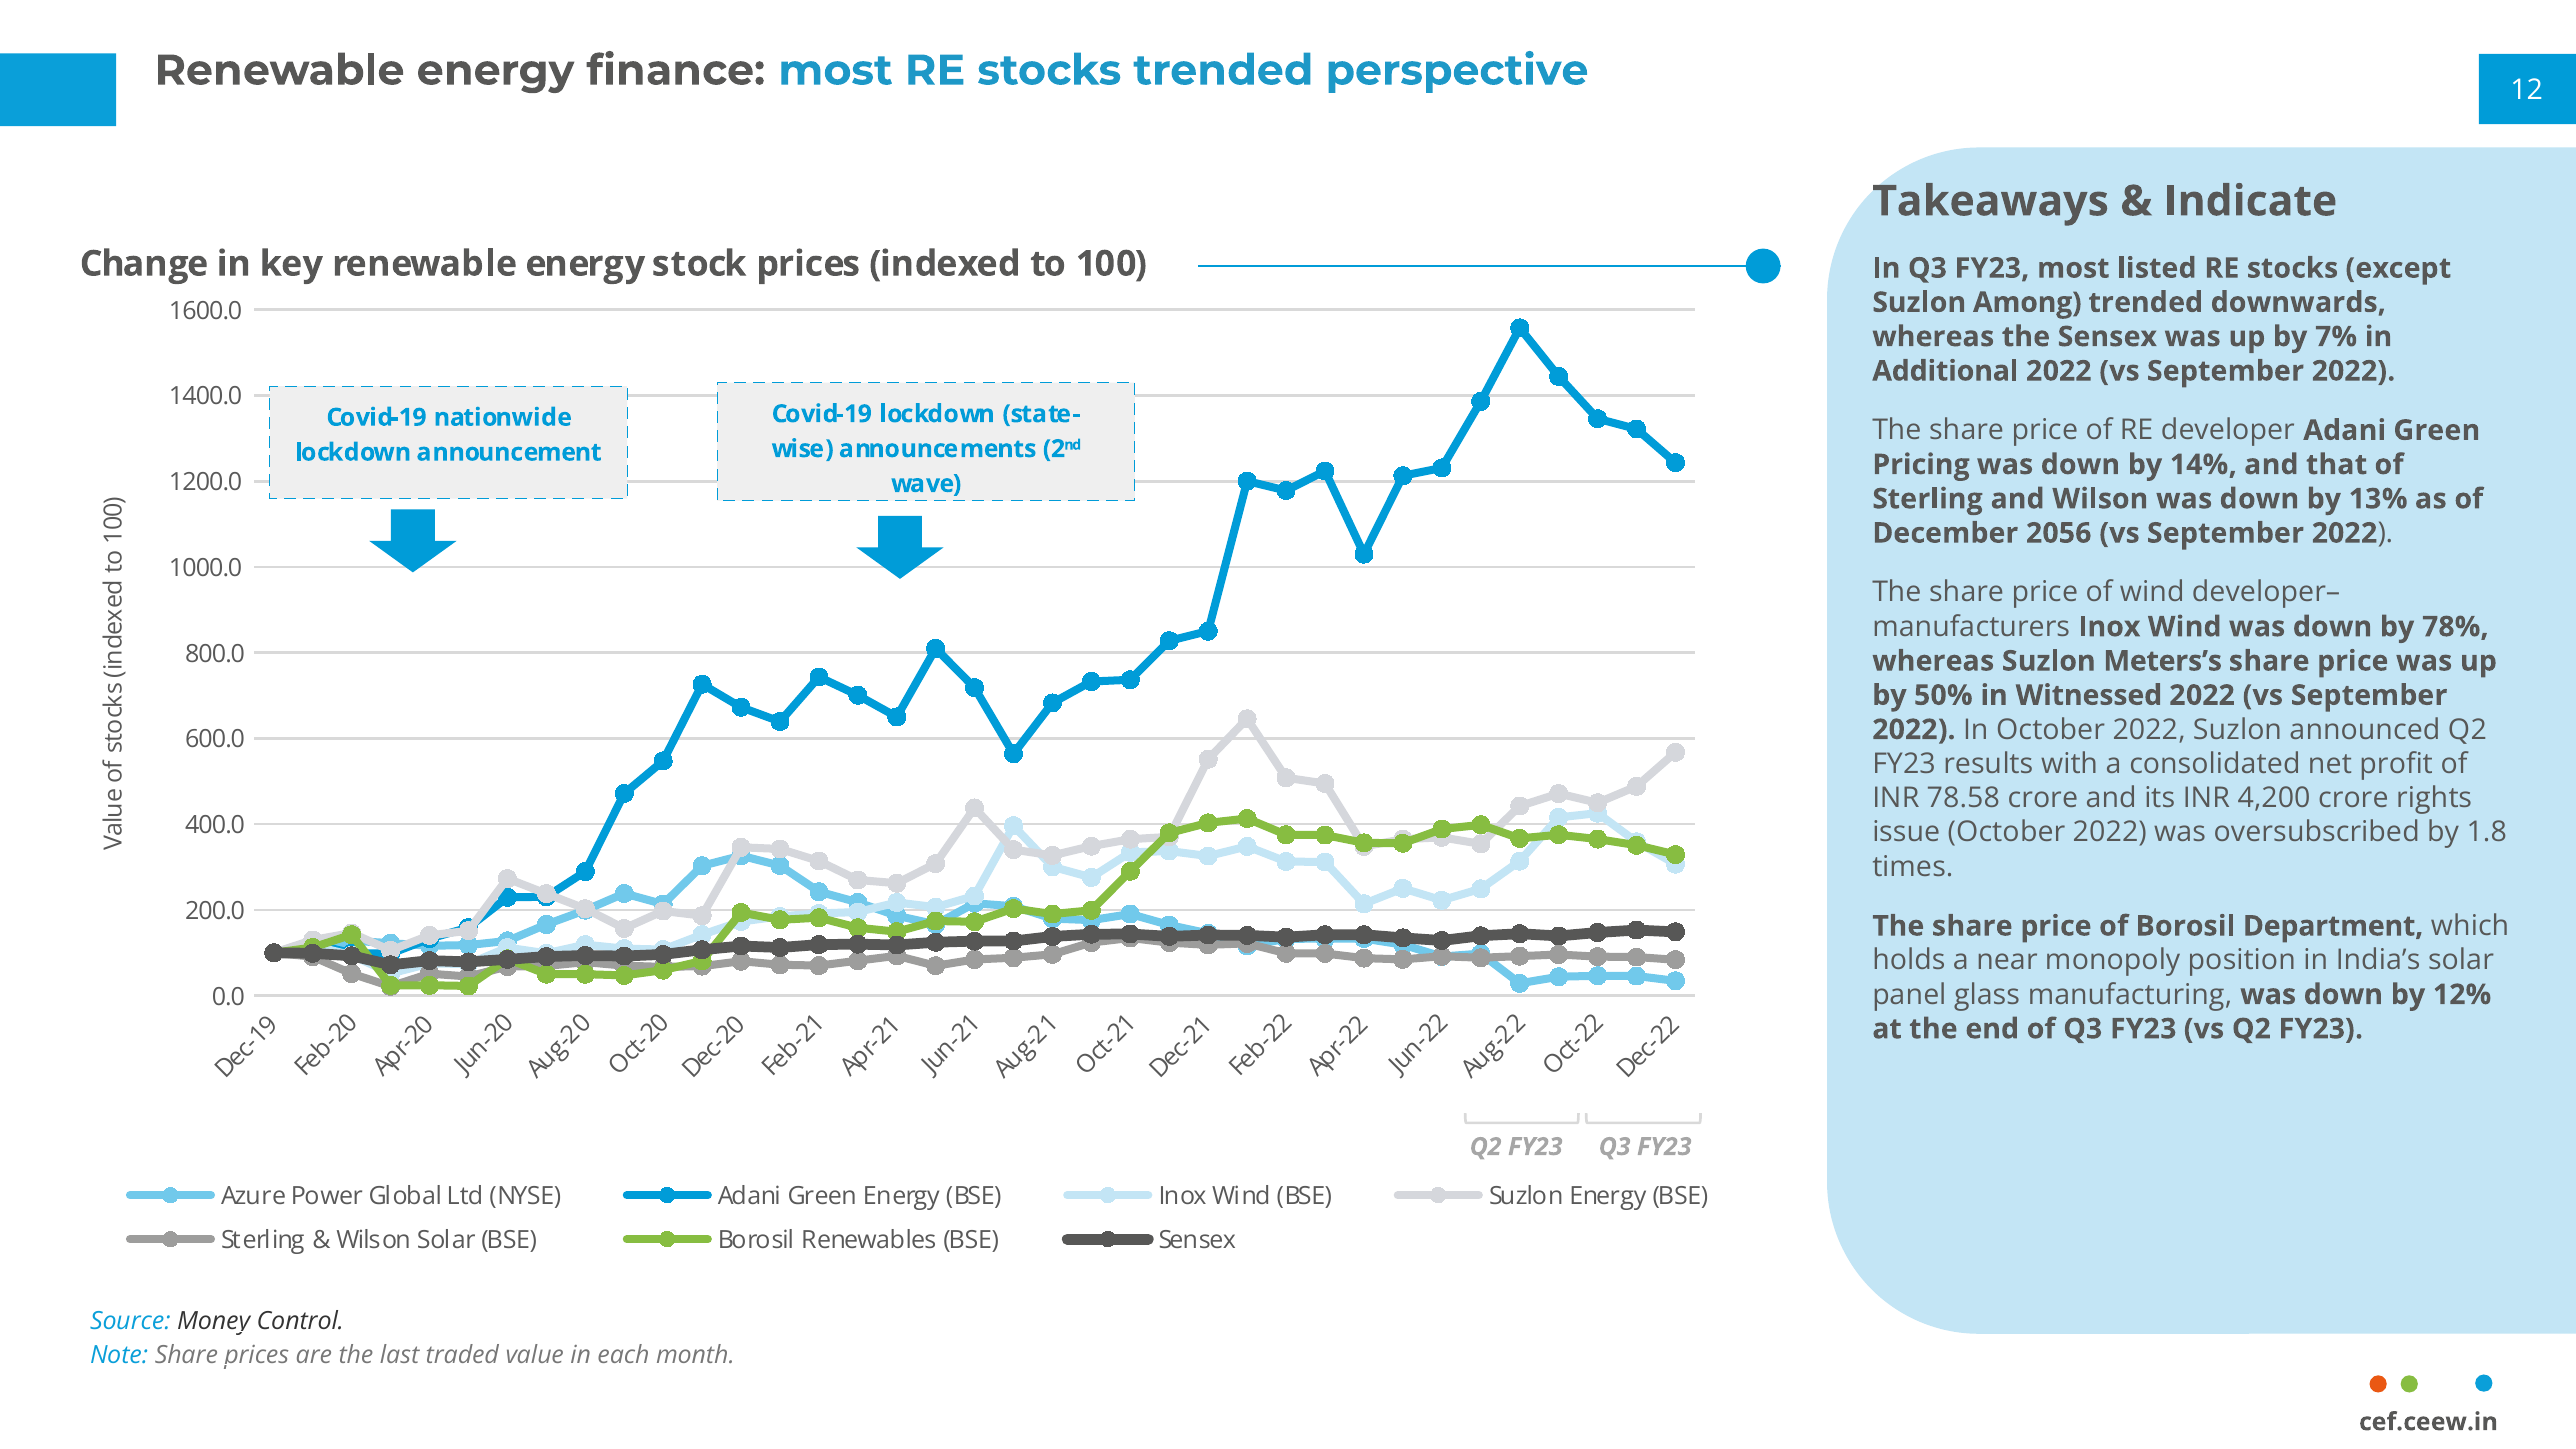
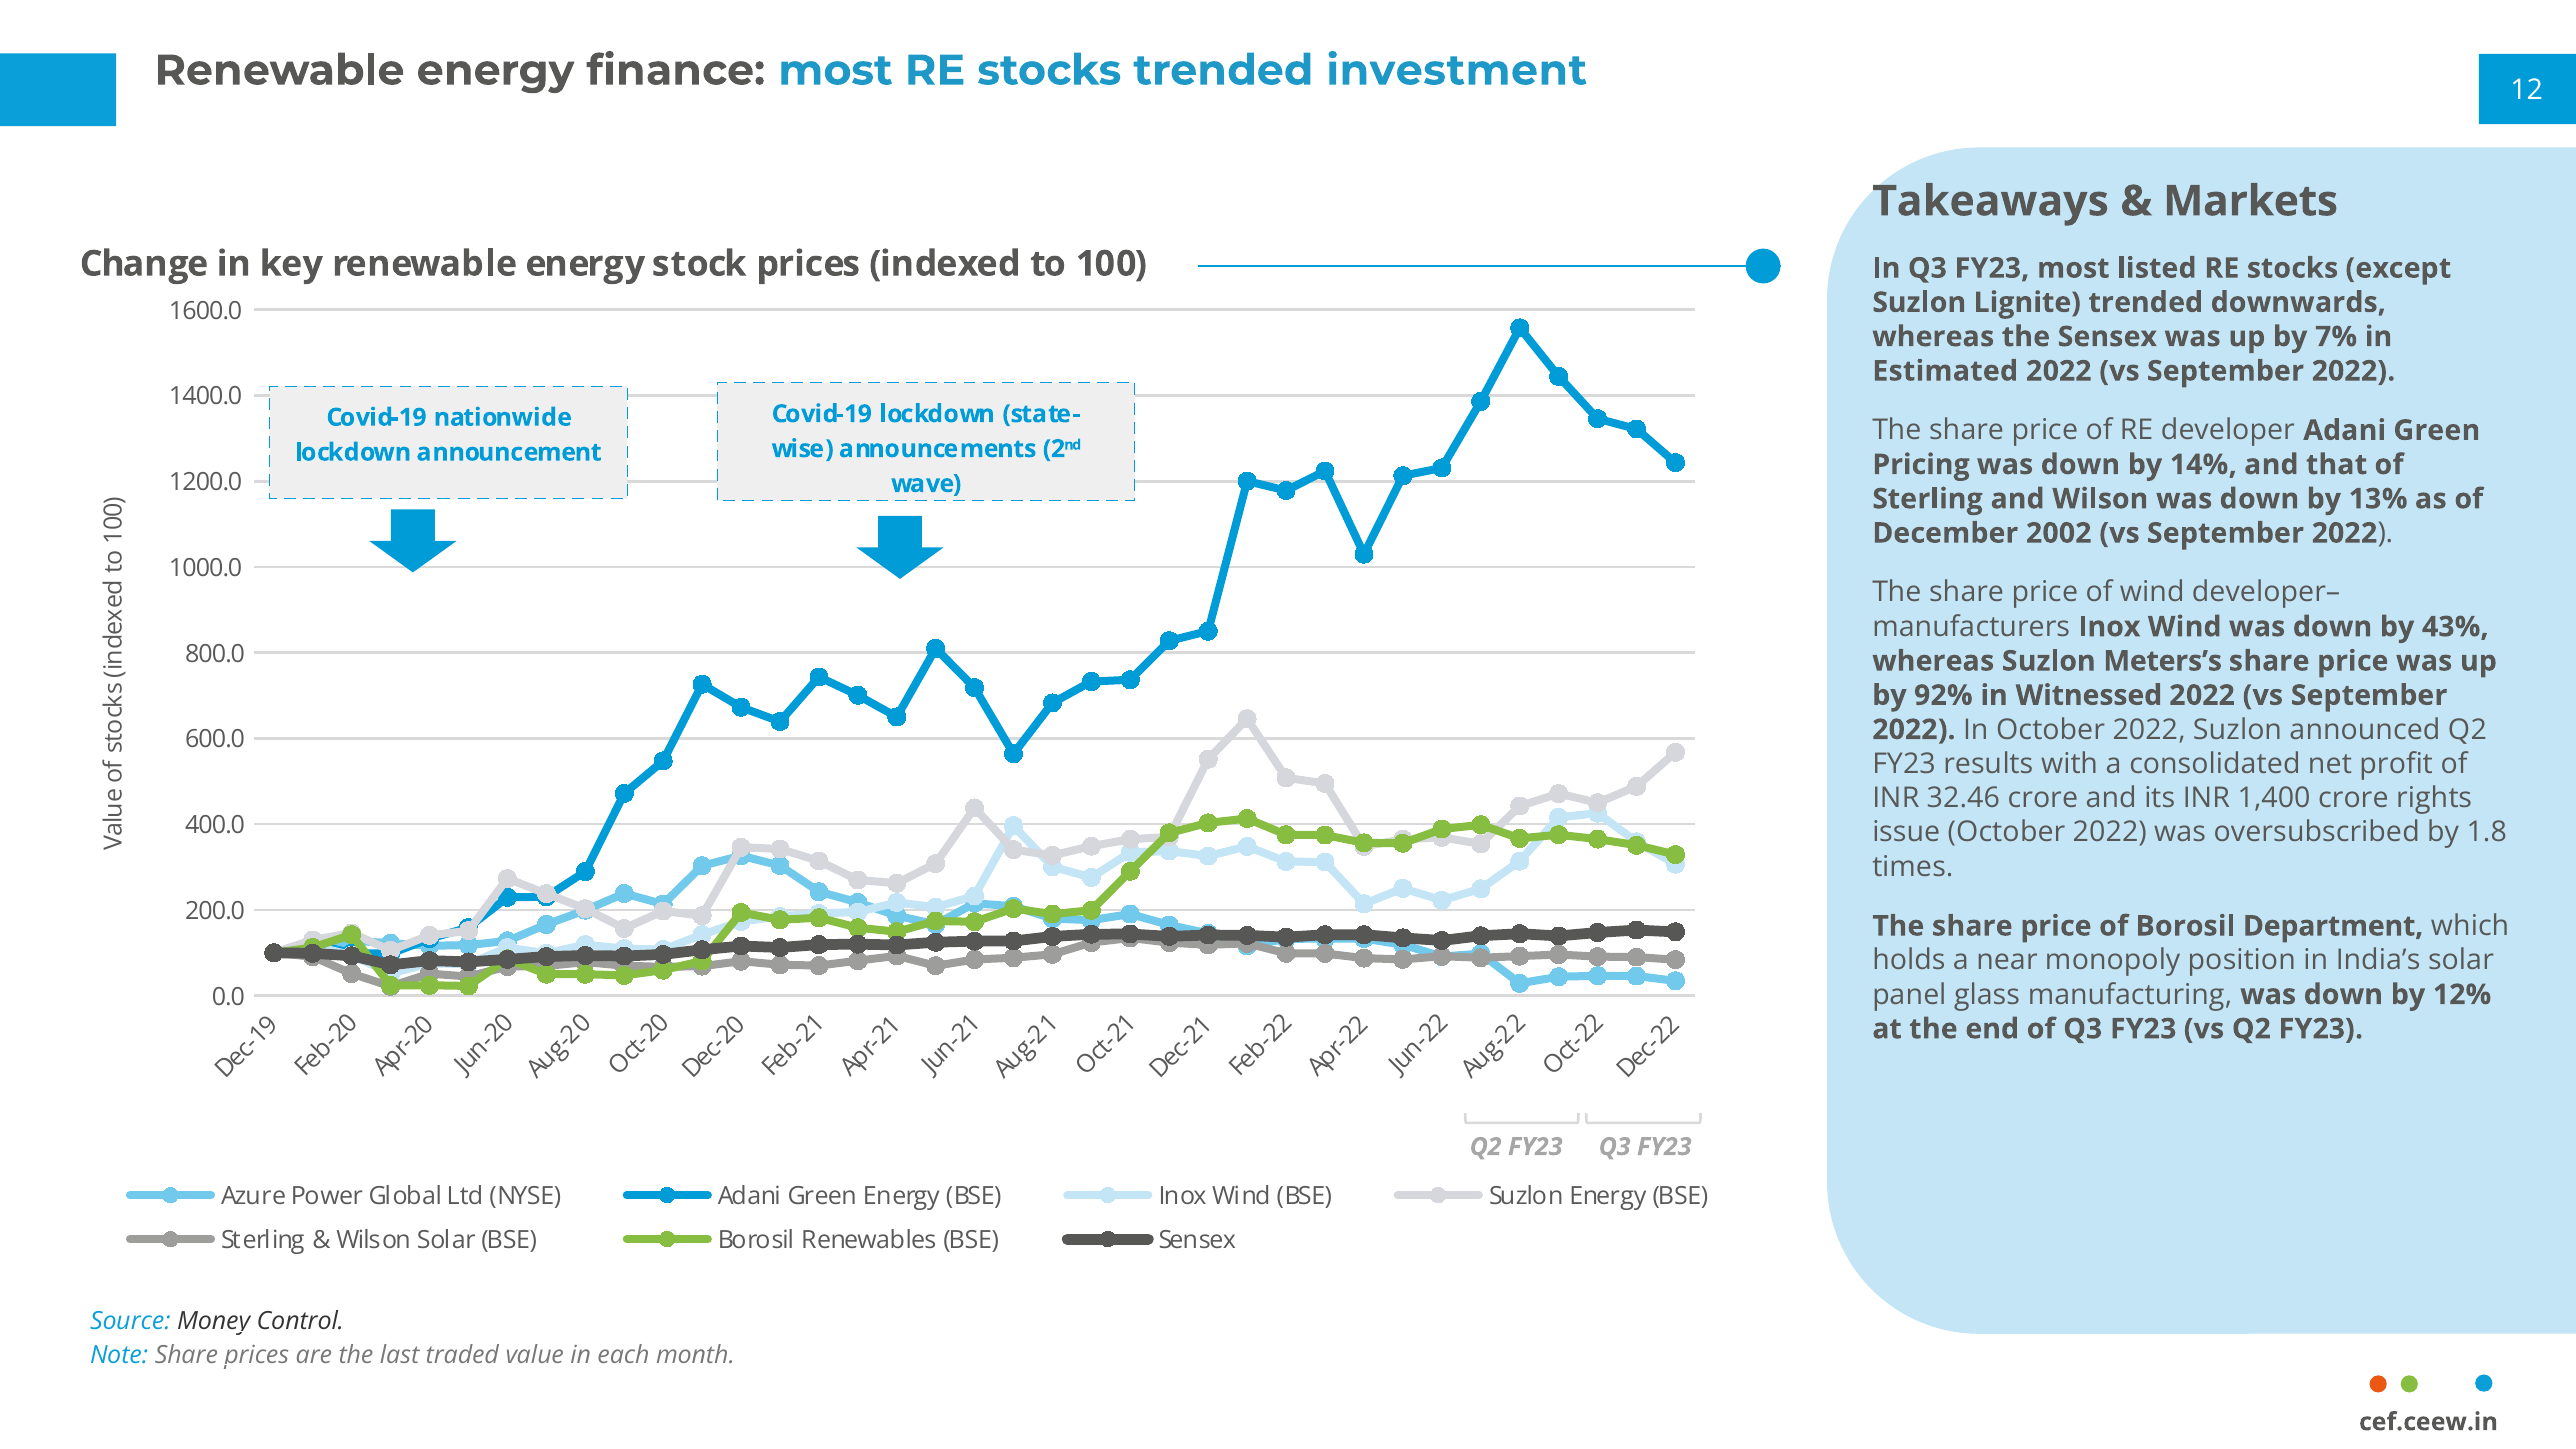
perspective: perspective -> investment
Indicate: Indicate -> Markets
Among: Among -> Lignite
Additional: Additional -> Estimated
2056: 2056 -> 2002
78%: 78% -> 43%
50%: 50% -> 92%
78.58: 78.58 -> 32.46
4,200: 4,200 -> 1,400
